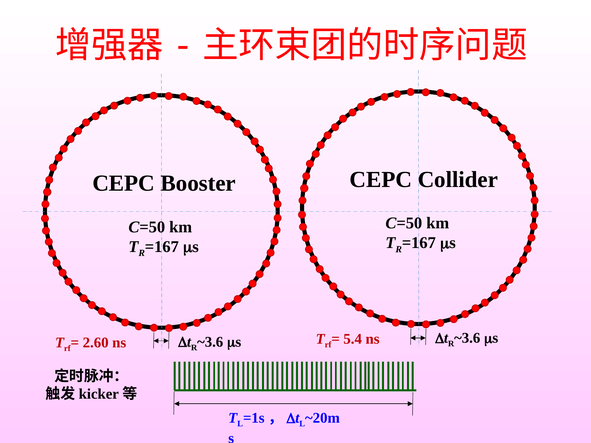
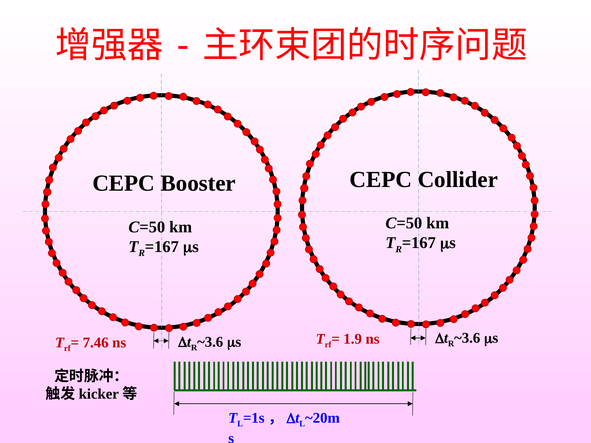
5.4: 5.4 -> 1.9
2.60: 2.60 -> 7.46
